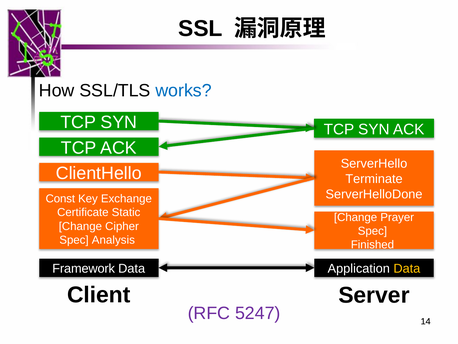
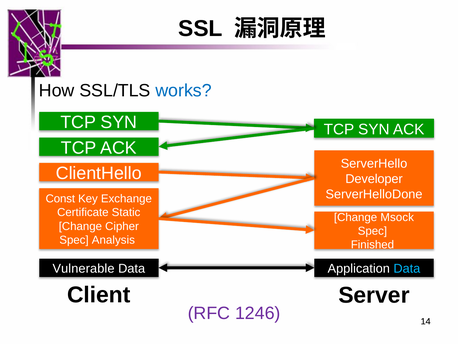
Terminate: Terminate -> Developer
Prayer: Prayer -> Msock
Framework: Framework -> Vulnerable
Data at (407, 268) colour: yellow -> light blue
5247: 5247 -> 1246
